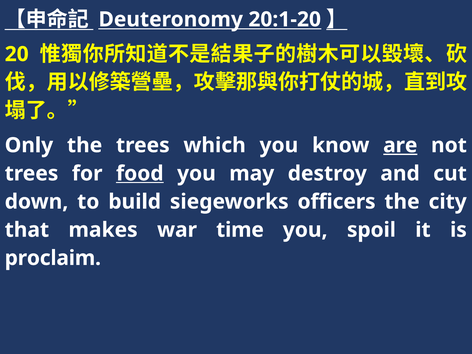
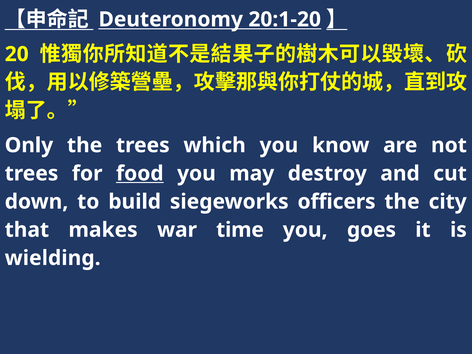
are underline: present -> none
spoil: spoil -> goes
proclaim: proclaim -> wielding
